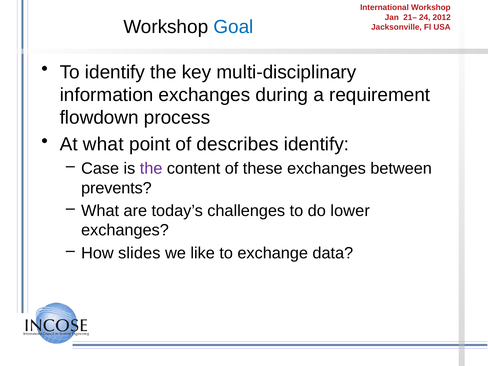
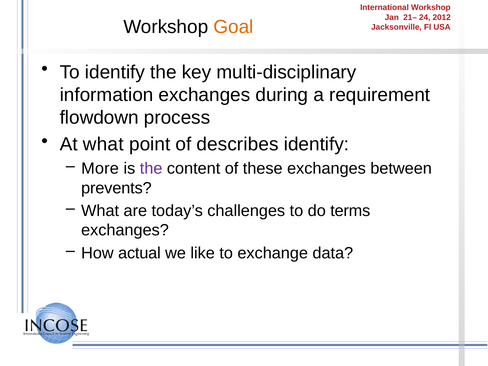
Goal colour: blue -> orange
Case: Case -> More
lower: lower -> terms
slides: slides -> actual
